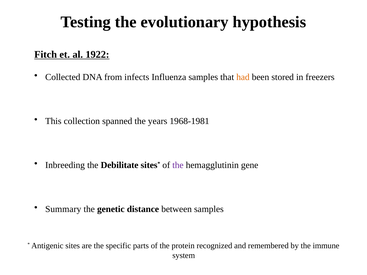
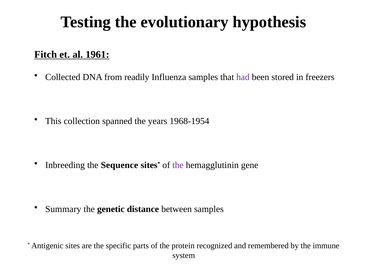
1922: 1922 -> 1961
infects: infects -> readily
had colour: orange -> purple
1968-1981: 1968-1981 -> 1968-1954
Debilitate: Debilitate -> Sequence
